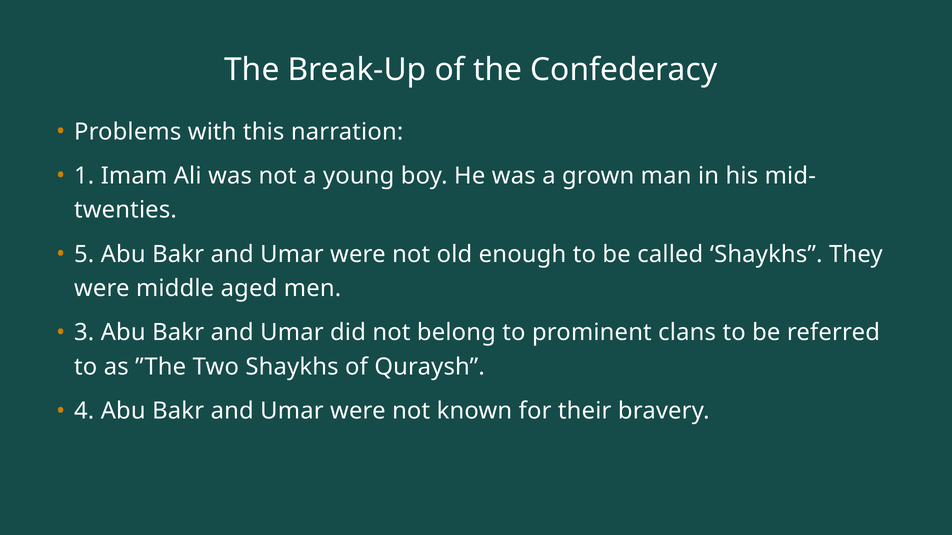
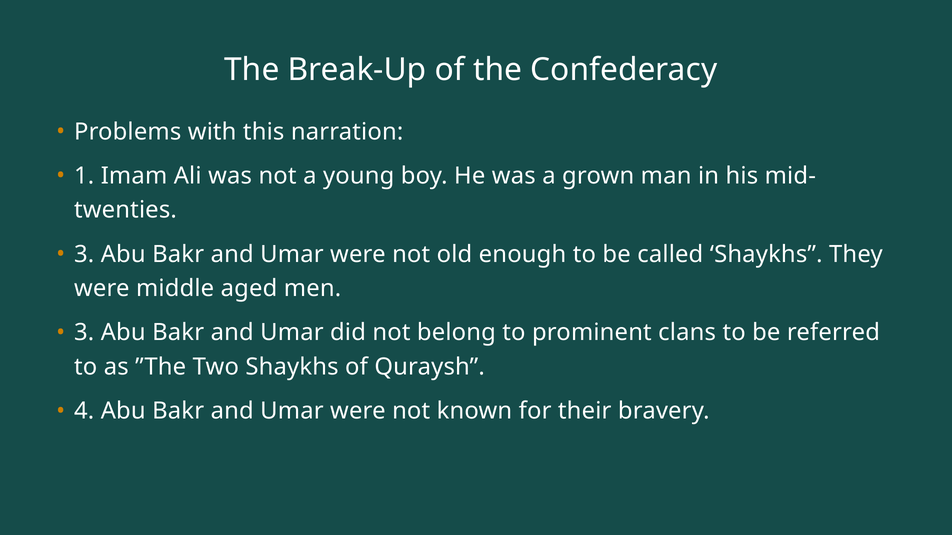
5 at (84, 254): 5 -> 3
